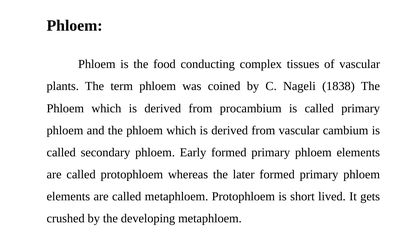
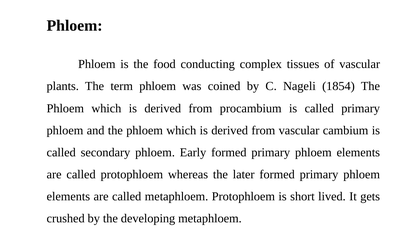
1838: 1838 -> 1854
